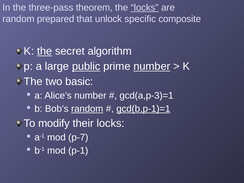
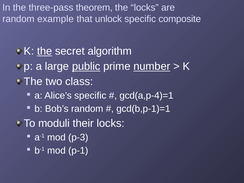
locks at (145, 8) underline: present -> none
prepared: prepared -> example
basic: basic -> class
Alice’s number: number -> specific
gcd(a,p-3)=1: gcd(a,p-3)=1 -> gcd(a,p-4)=1
random at (87, 109) underline: present -> none
gcd(b,p-1)=1 underline: present -> none
modify: modify -> moduli
p-7: p-7 -> p-3
